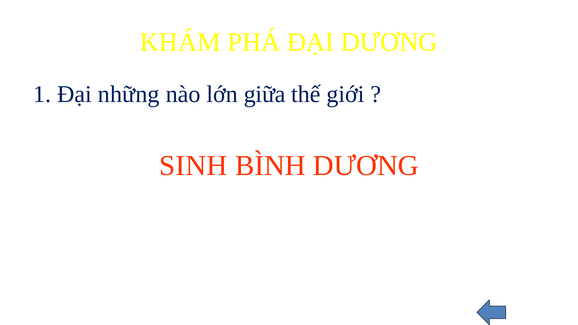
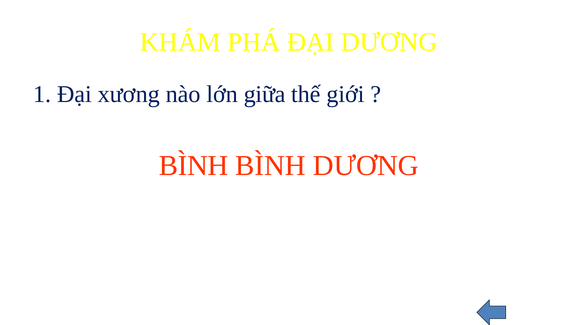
những: những -> xương
SINH at (193, 166): SINH -> BÌNH
